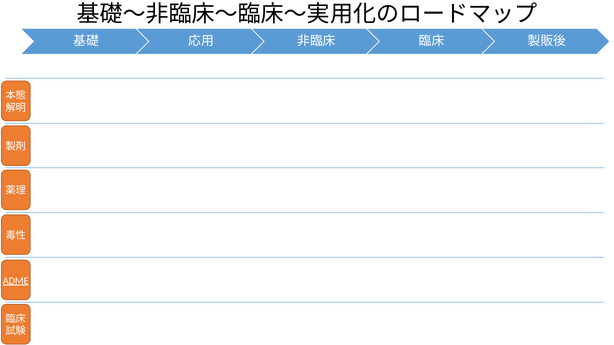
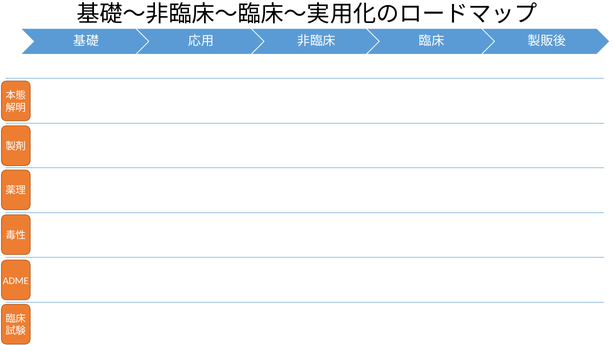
ADME underline: present -> none
